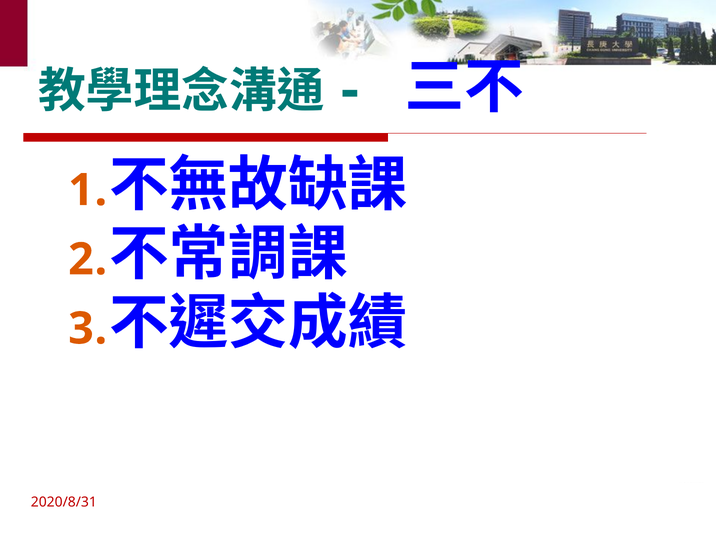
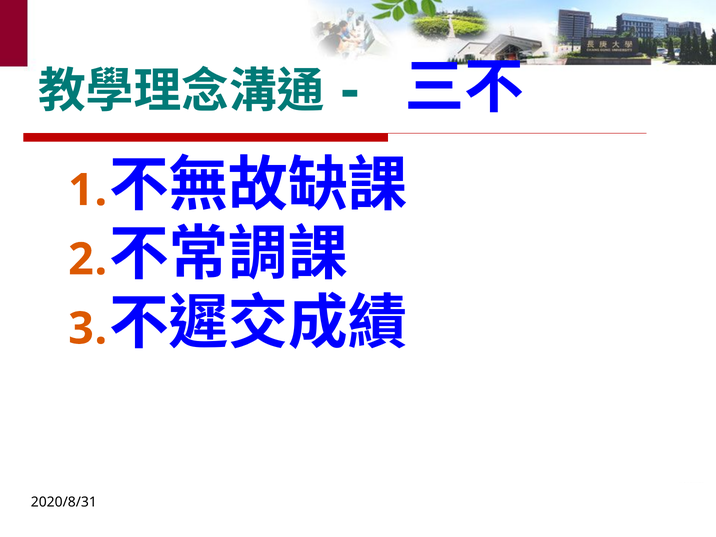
2020/8/31 colour: red -> black
